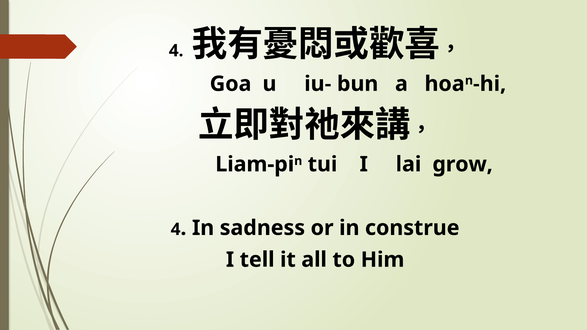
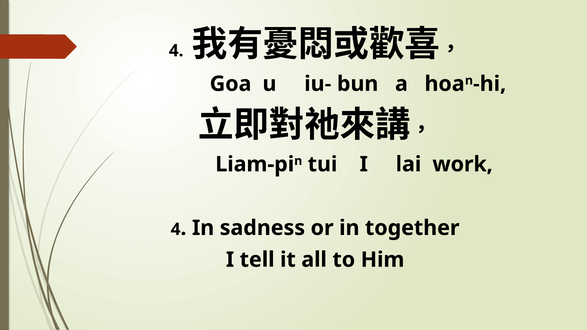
grow: grow -> work
construe: construe -> together
